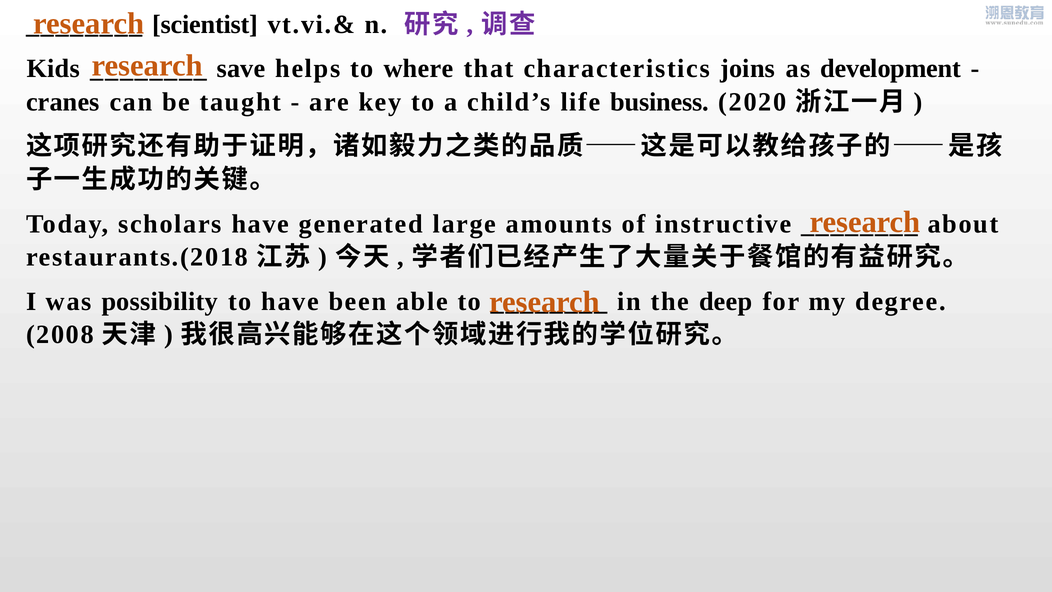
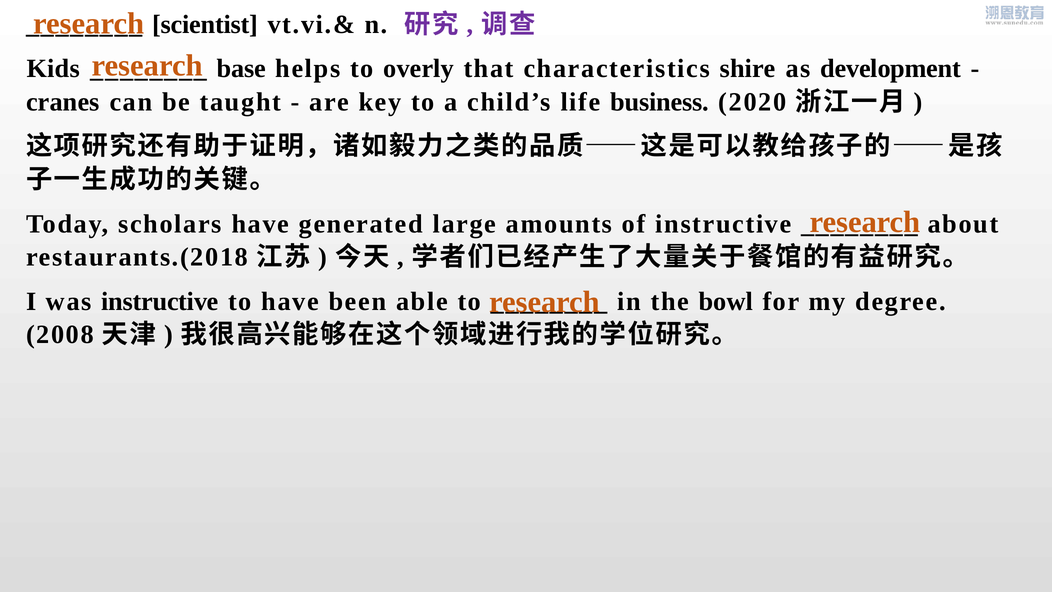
save: save -> base
where: where -> overly
joins: joins -> shire
was possibility: possibility -> instructive
deep: deep -> bowl
